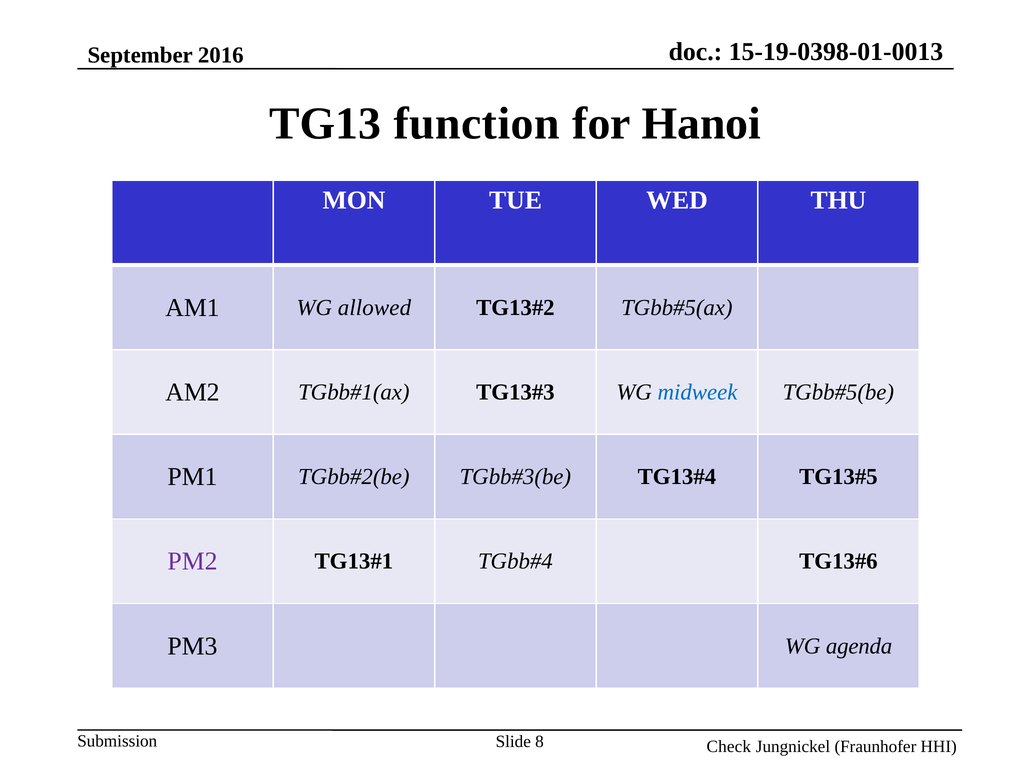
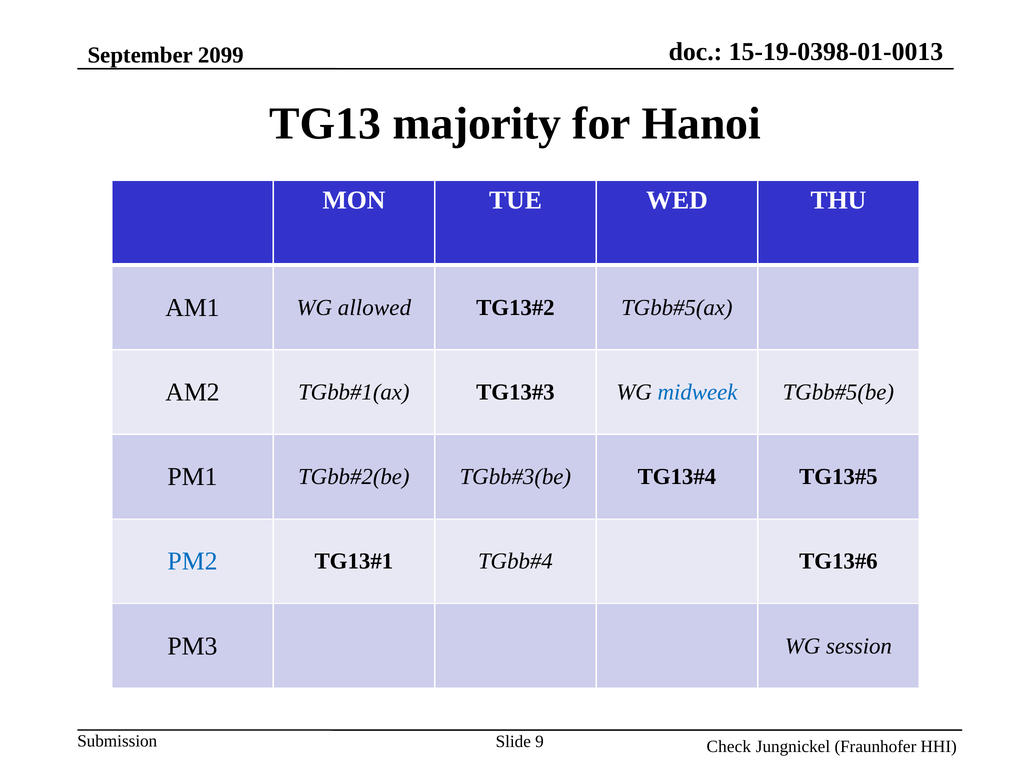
2016: 2016 -> 2099
function: function -> majority
PM2 colour: purple -> blue
agenda: agenda -> session
8: 8 -> 9
